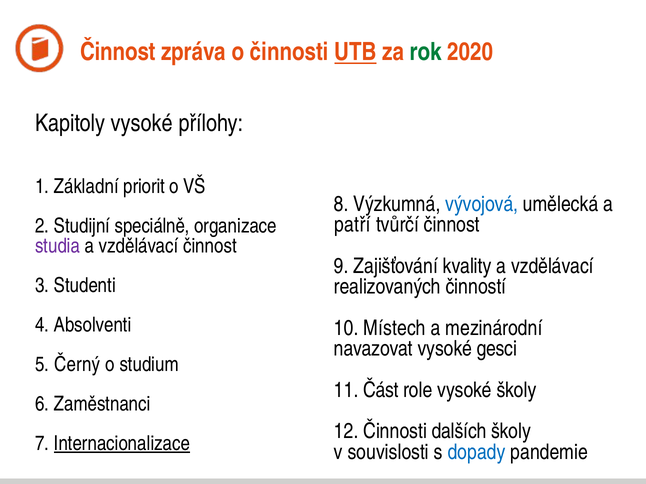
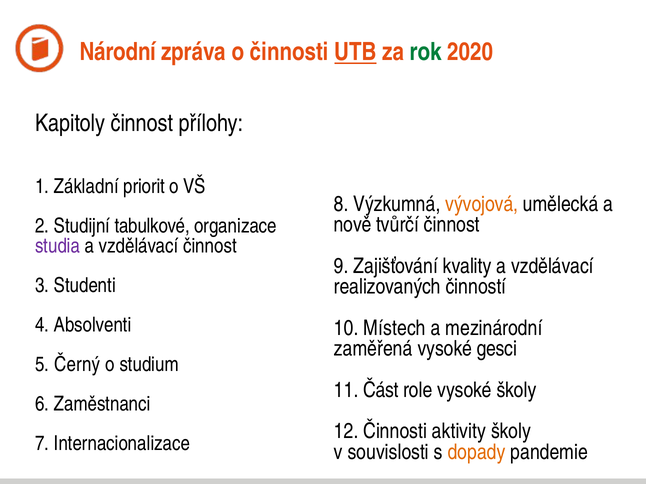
Činnost at (118, 52): Činnost -> Národní
Kapitoly vysoké: vysoké -> činnost
vývojová colour: blue -> orange
patří: patří -> nově
speciálně: speciálně -> tabulkové
navazovat: navazovat -> zaměřená
dalších: dalších -> aktivity
Internacionalizace underline: present -> none
dopady colour: blue -> orange
